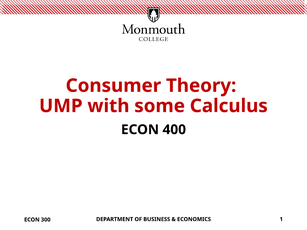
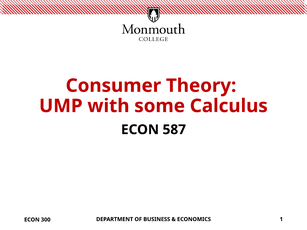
400: 400 -> 587
